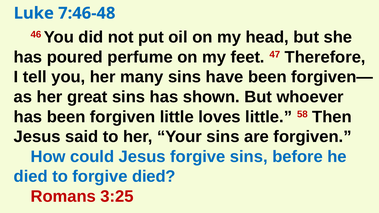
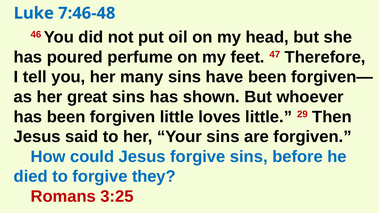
58: 58 -> 29
forgive died: died -> they
